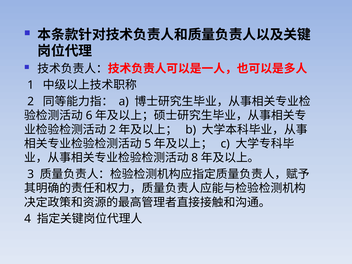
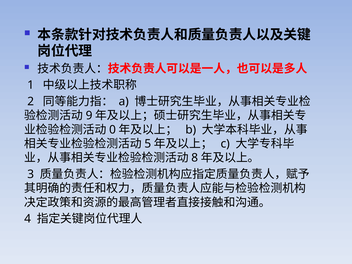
6: 6 -> 9
2 at (113, 130): 2 -> 0
